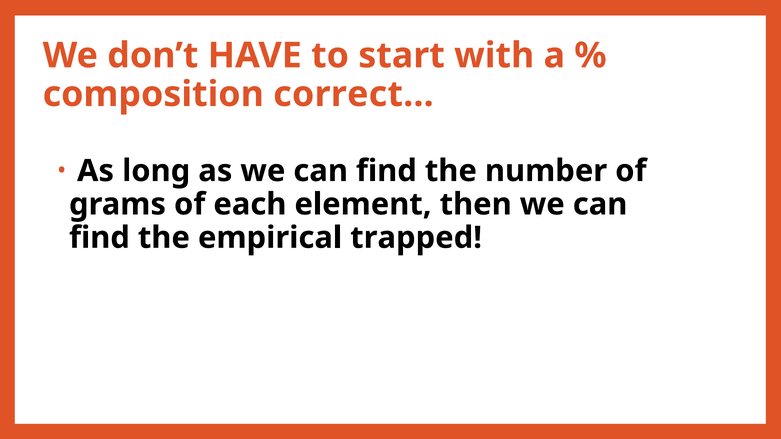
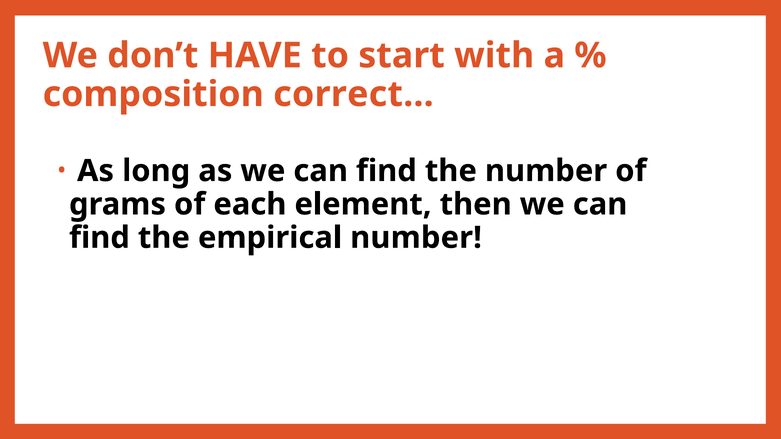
empirical trapped: trapped -> number
